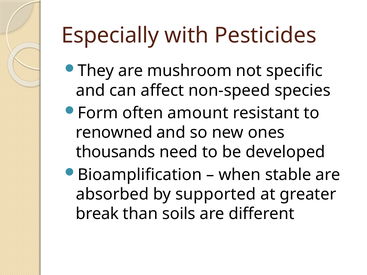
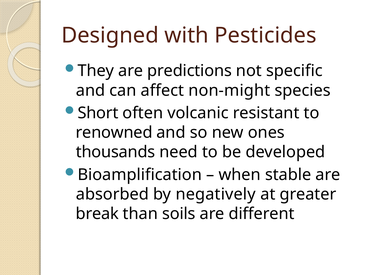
Especially: Especially -> Designed
mushroom: mushroom -> predictions
non-speed: non-speed -> non-might
Form: Form -> Short
amount: amount -> volcanic
supported: supported -> negatively
